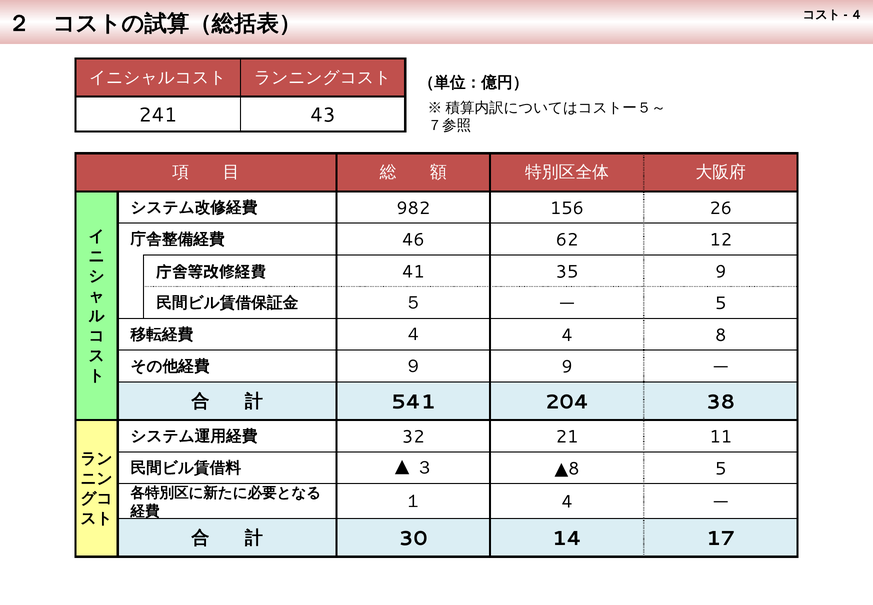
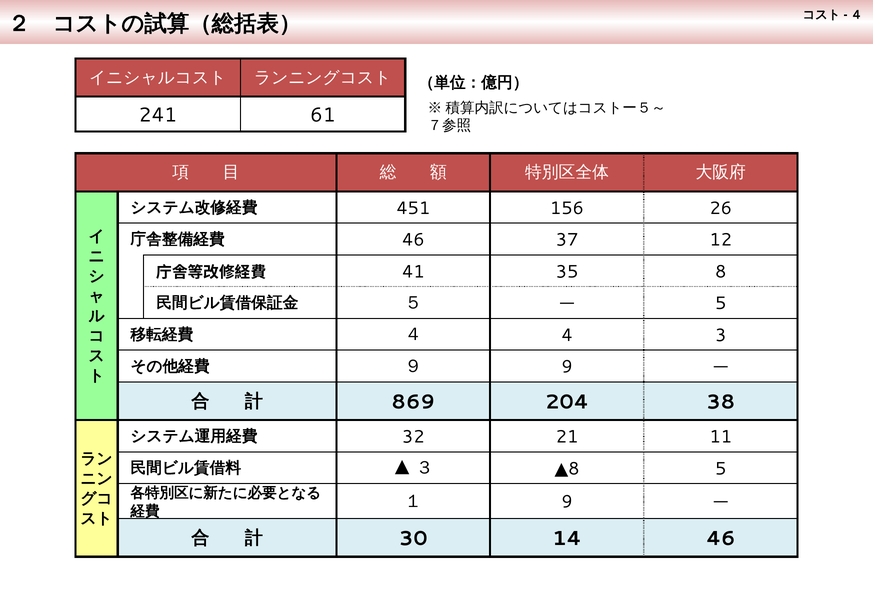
43: 43 -> 61
982: 982 -> 451
62: 62 -> 37
35 9: 9 -> 8
8: 8 -> 3
541: 541 -> 869
１ 4: 4 -> 9
14 17: 17 -> 46
